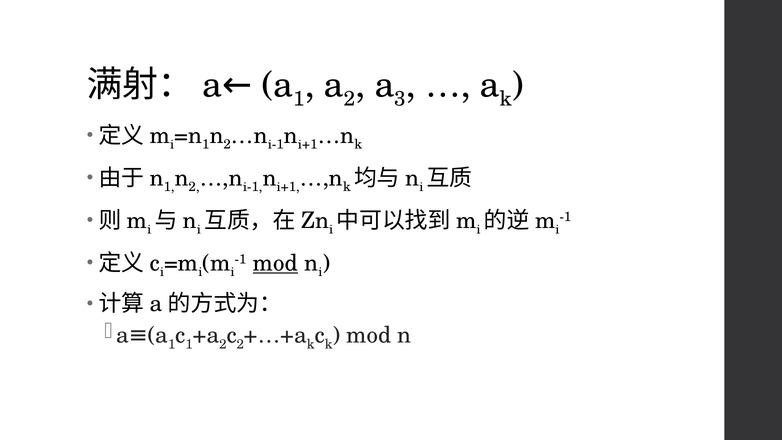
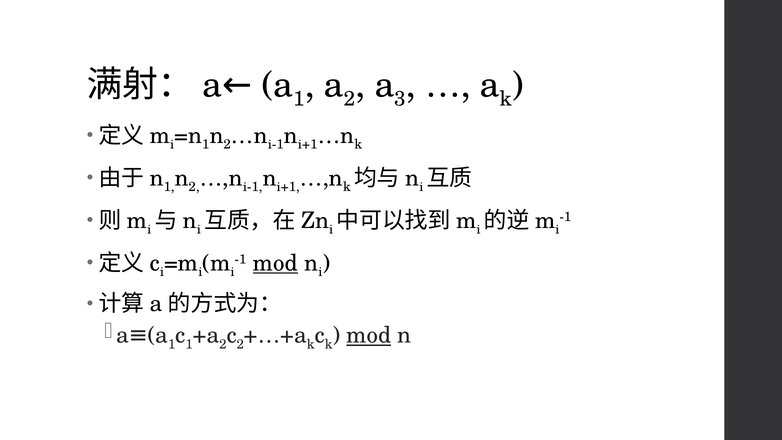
mod at (369, 335) underline: none -> present
